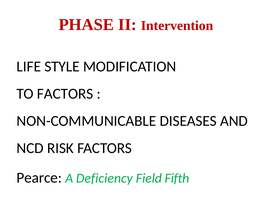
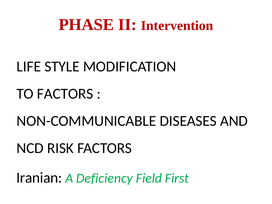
Pearce: Pearce -> Iranian
Fifth: Fifth -> First
